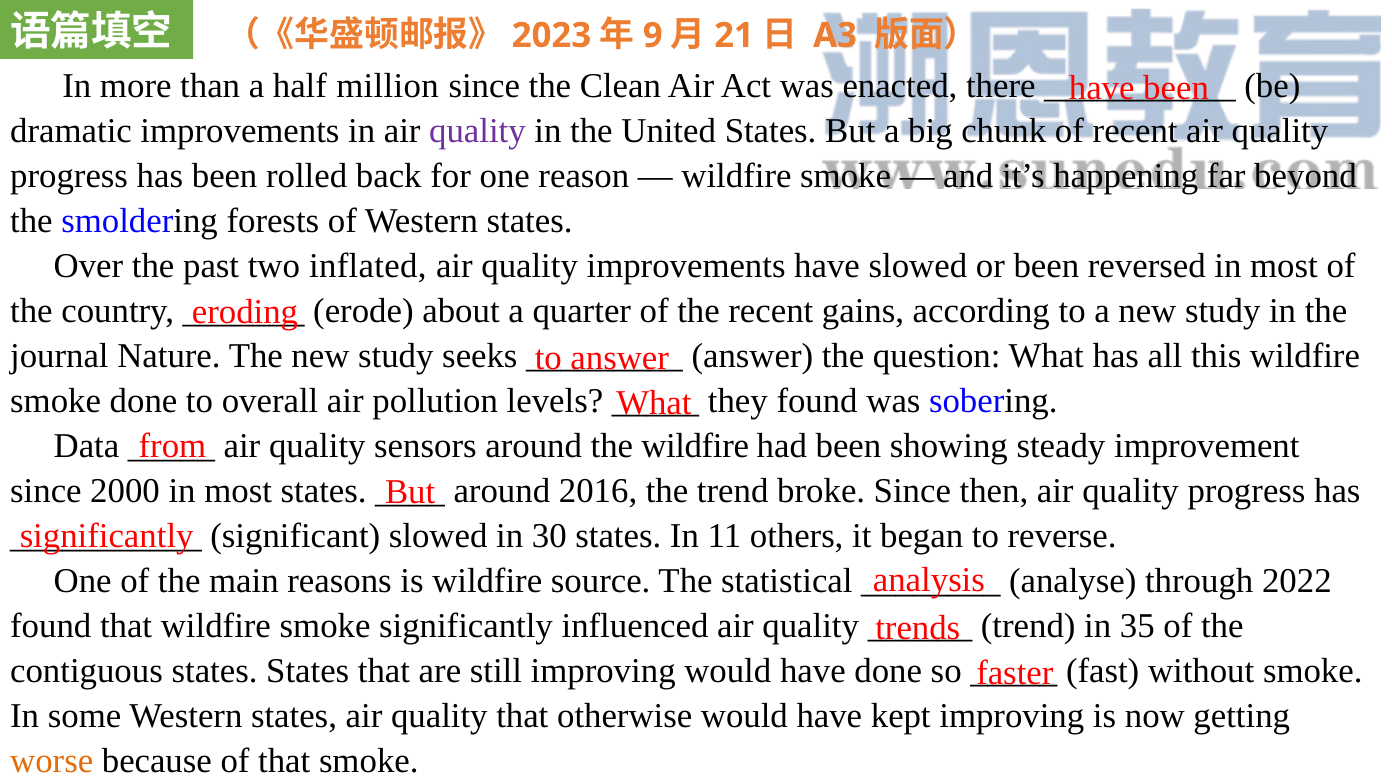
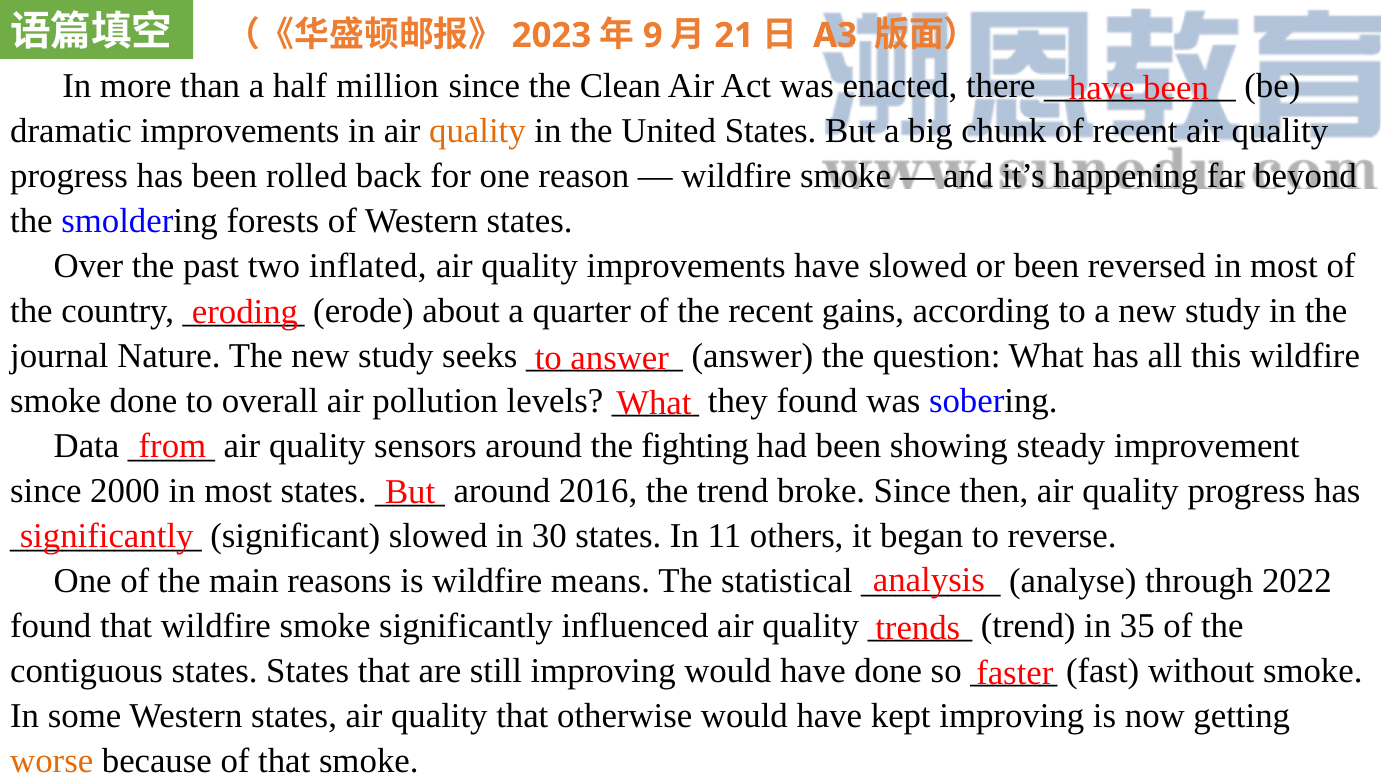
quality at (477, 131) colour: purple -> orange
the wildfire: wildfire -> fighting
source: source -> means
